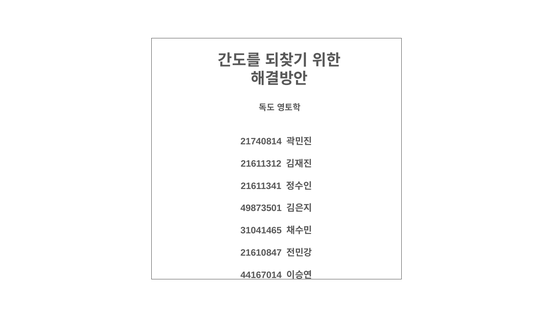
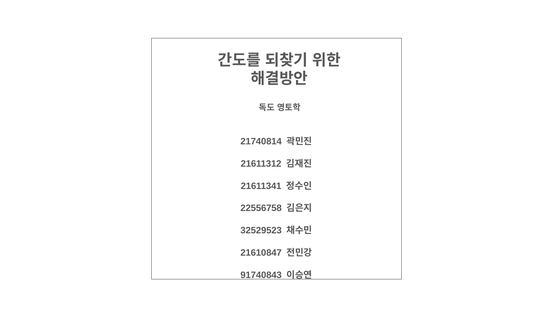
49873501: 49873501 -> 22556758
31041465: 31041465 -> 32529523
44167014: 44167014 -> 91740843
